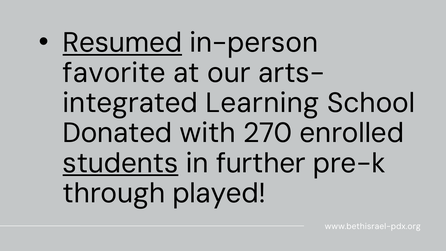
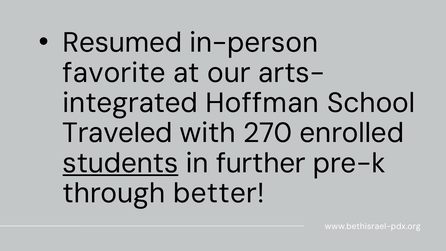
Resumed underline: present -> none
Learning: Learning -> Hoffman
Donated: Donated -> Traveled
played: played -> better
